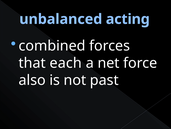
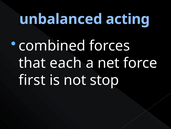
also: also -> first
past: past -> stop
